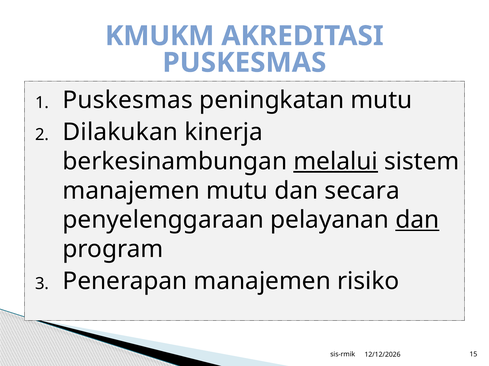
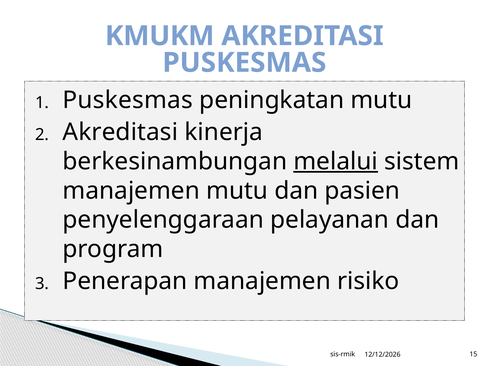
Dilakukan at (120, 132): Dilakukan -> Akreditasi
secara: secara -> pasien
dan at (417, 220) underline: present -> none
